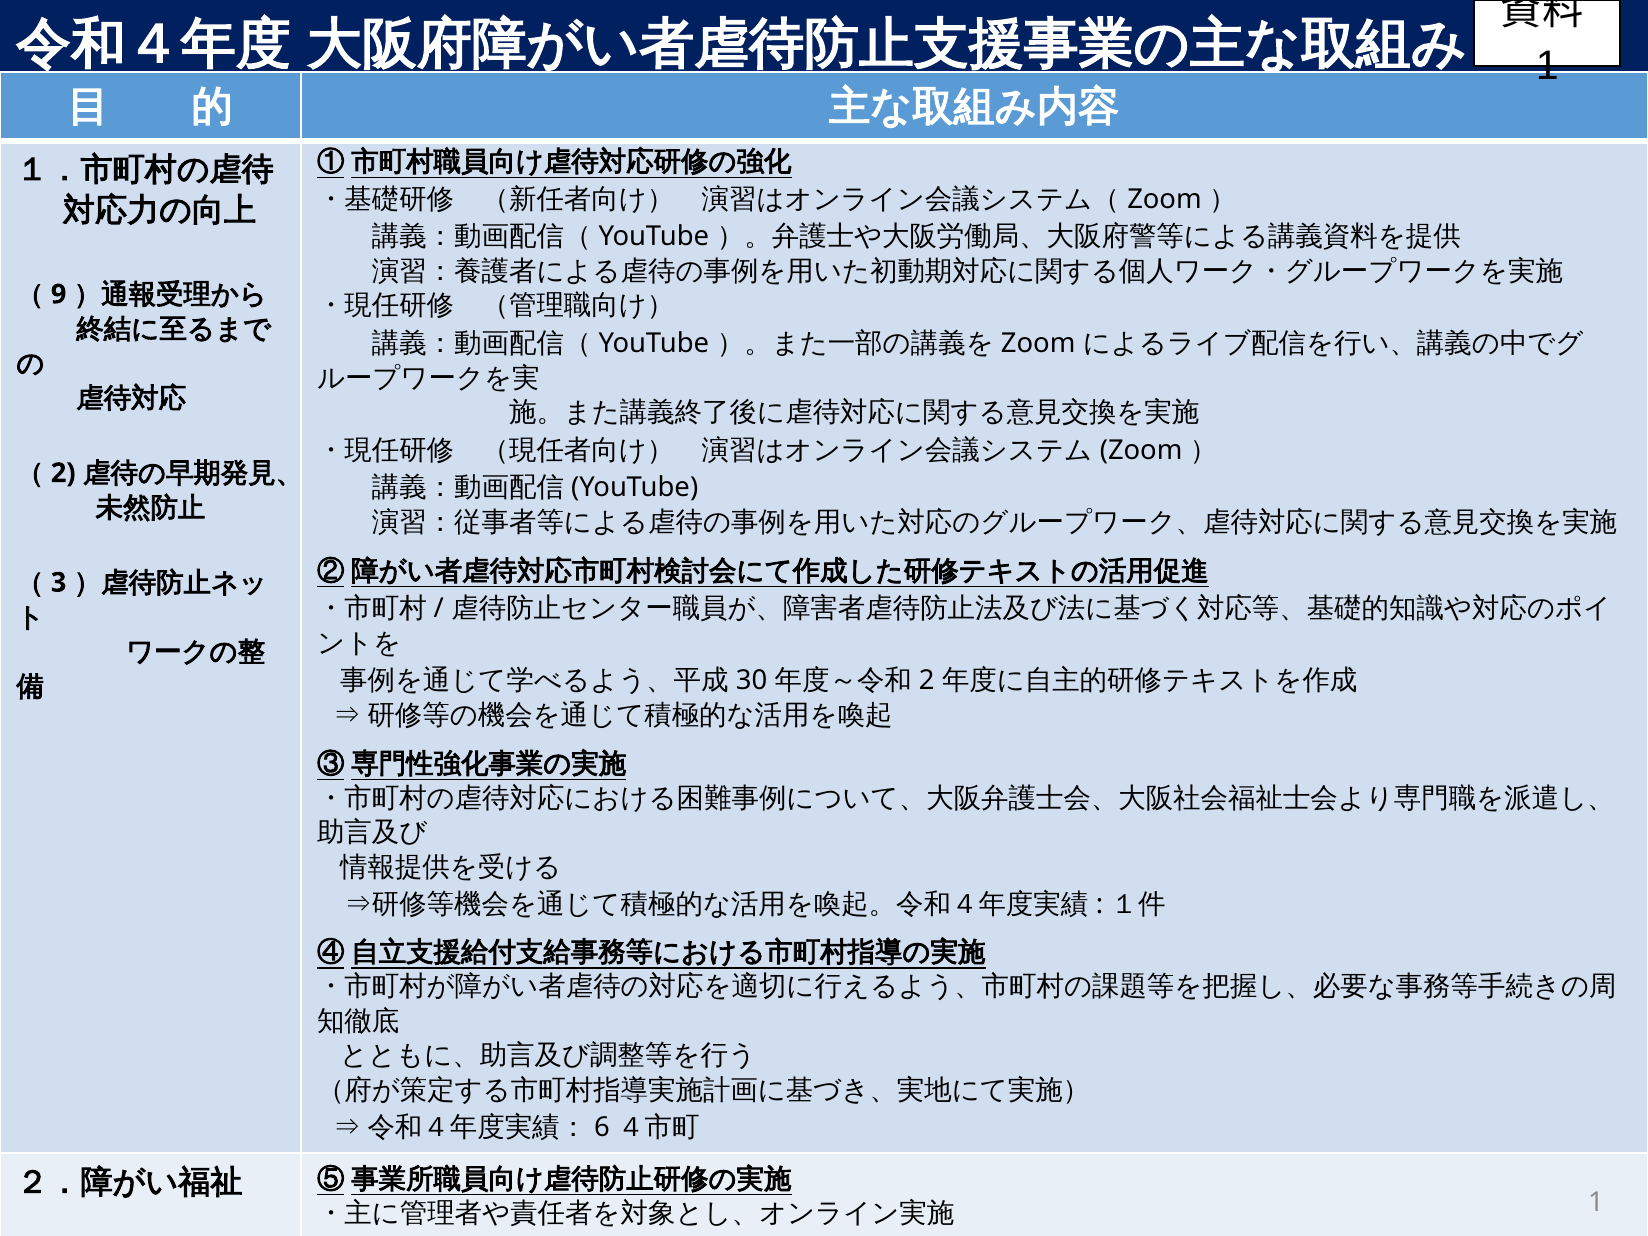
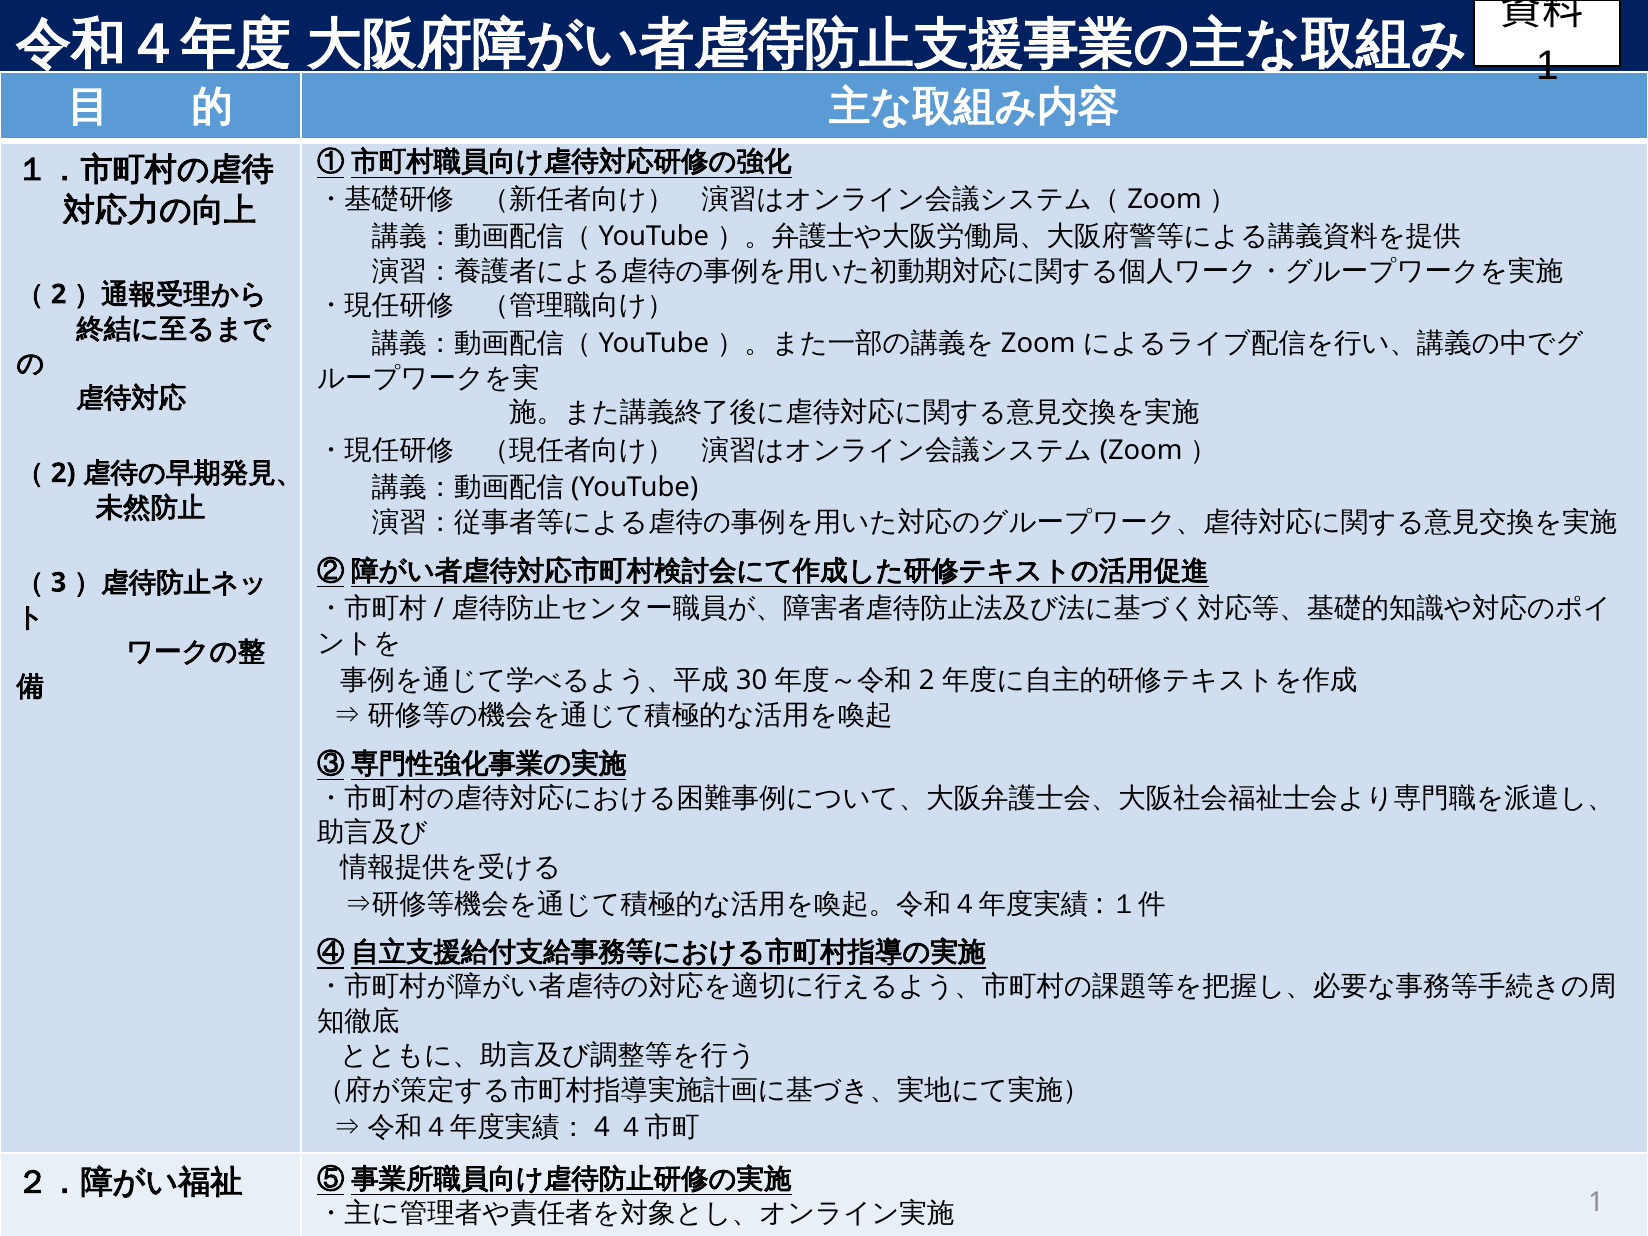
9 at (59, 294): 9 -> 2
6 at (602, 1128): 6 -> 4
